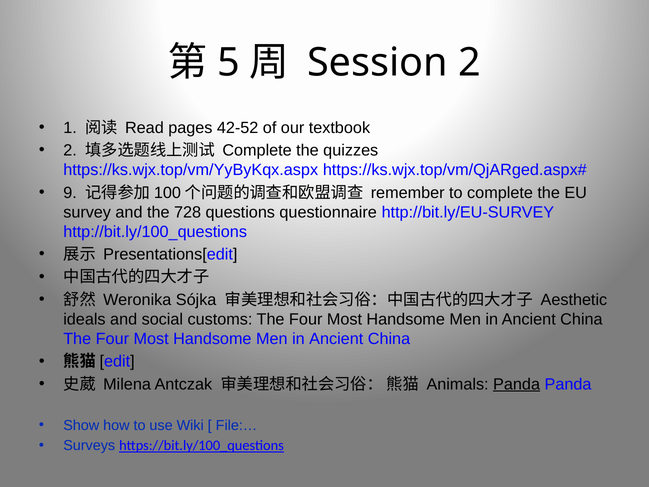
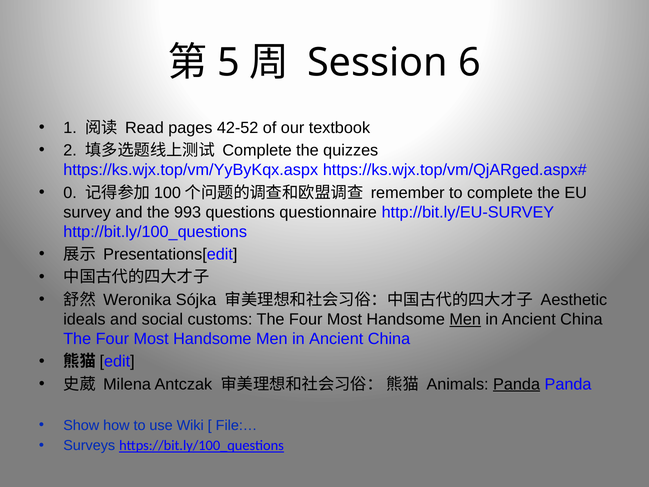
Session 2: 2 -> 6
9: 9 -> 0
728: 728 -> 993
Men at (465, 319) underline: none -> present
